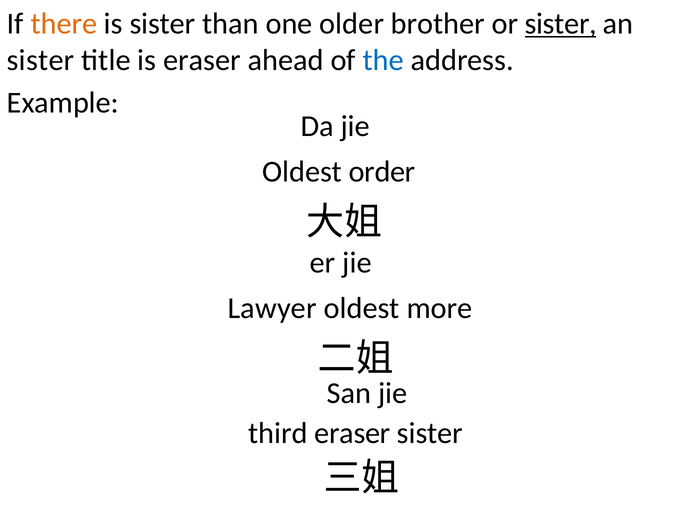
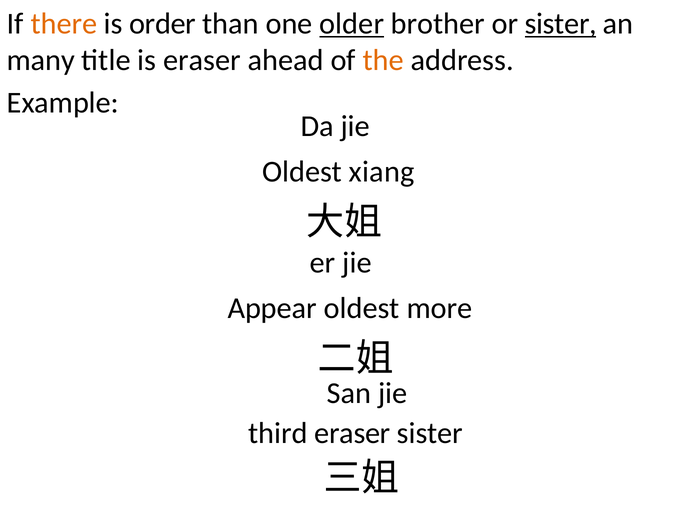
is sister: sister -> order
older underline: none -> present
sister at (41, 60): sister -> many
the colour: blue -> orange
order: order -> xiang
Lawyer: Lawyer -> Appear
